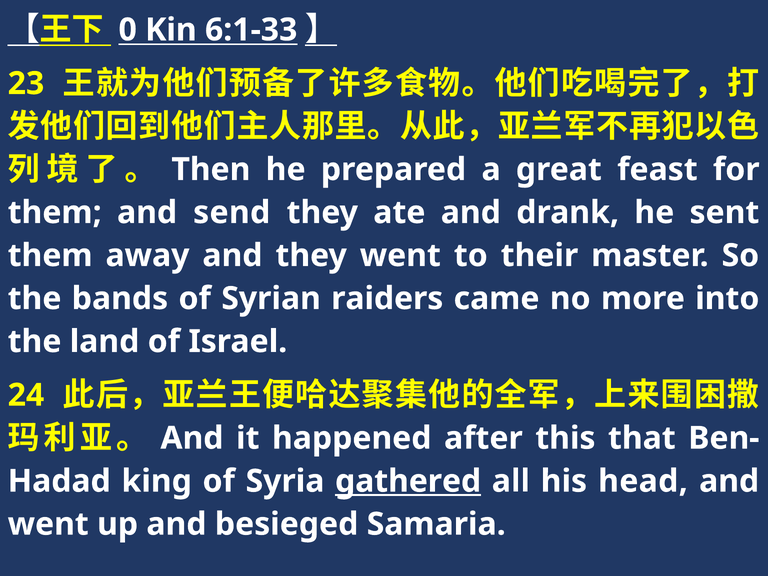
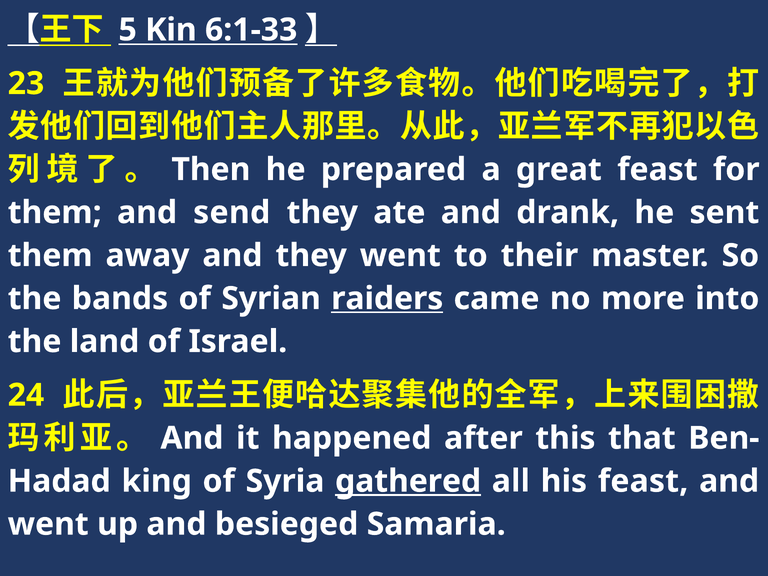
0: 0 -> 5
raiders underline: none -> present
his head: head -> feast
